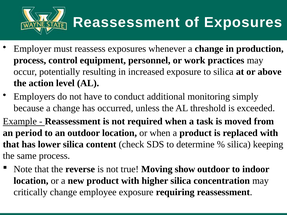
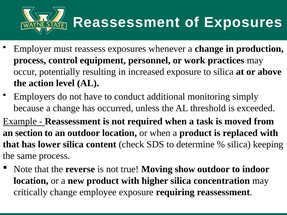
period: period -> section
